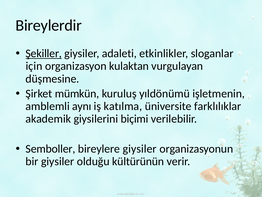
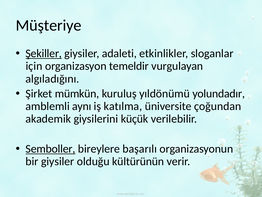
Bireylerdir: Bireylerdir -> Müşteriye
kulaktan: kulaktan -> temeldir
düşmesine: düşmesine -> algıladığını
işletmenin: işletmenin -> yolundadır
farklılıklar: farklılıklar -> çoğundan
biçimi: biçimi -> küçük
Semboller underline: none -> present
bireylere giysiler: giysiler -> başarılı
